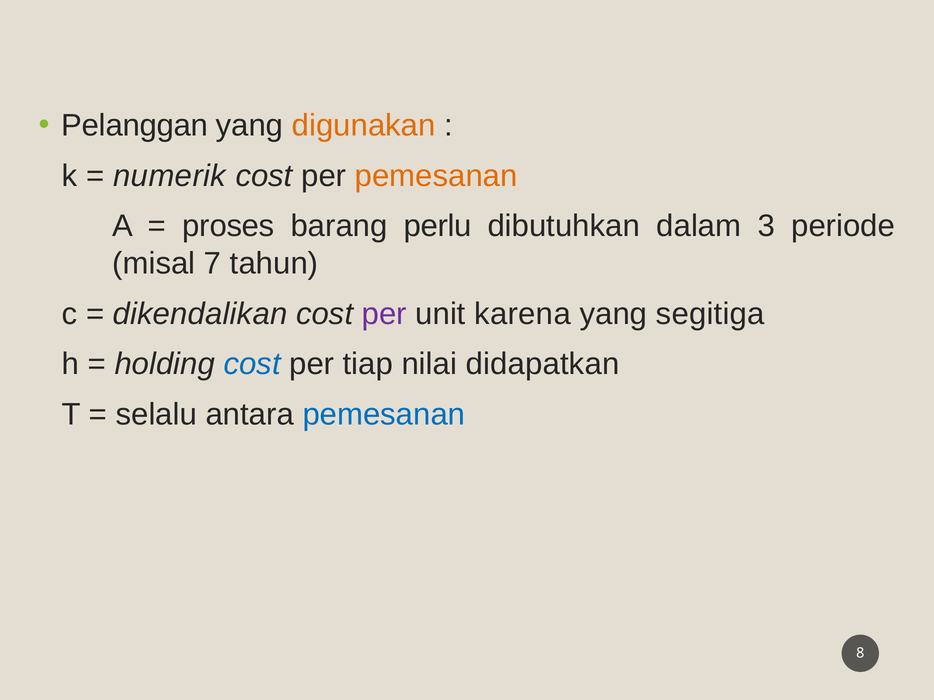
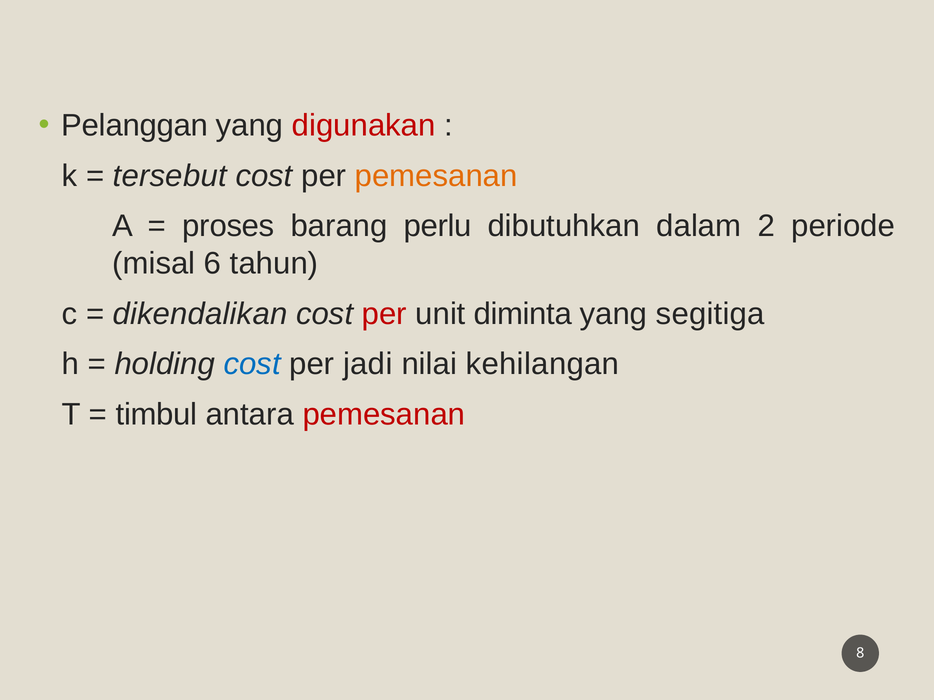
digunakan colour: orange -> red
numerik: numerik -> tersebut
3: 3 -> 2
7: 7 -> 6
per at (384, 314) colour: purple -> red
karena: karena -> diminta
tiap: tiap -> jadi
didapatkan: didapatkan -> kehilangan
selalu: selalu -> timbul
pemesanan at (384, 415) colour: blue -> red
